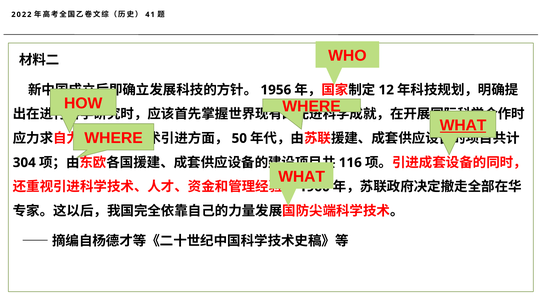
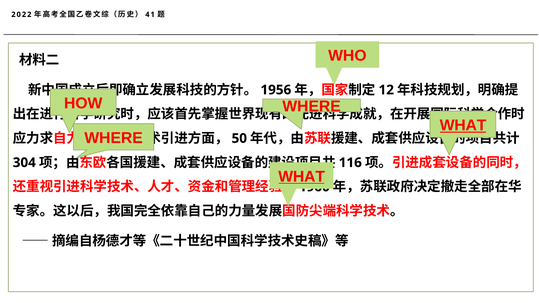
WHAT at (302, 177) underline: none -> present
